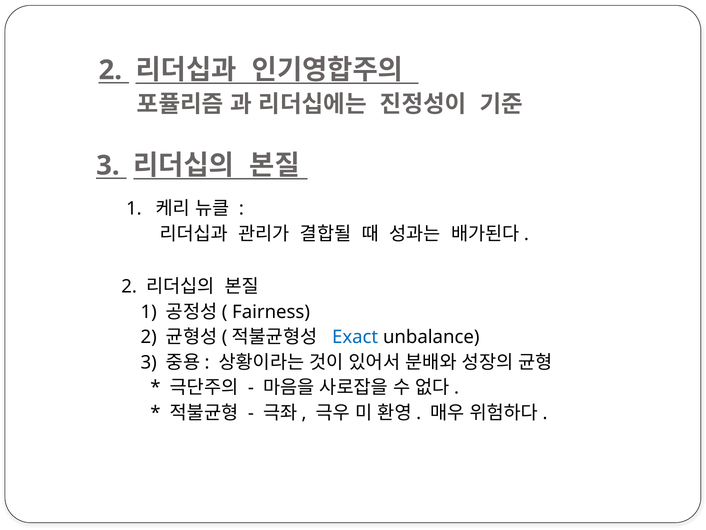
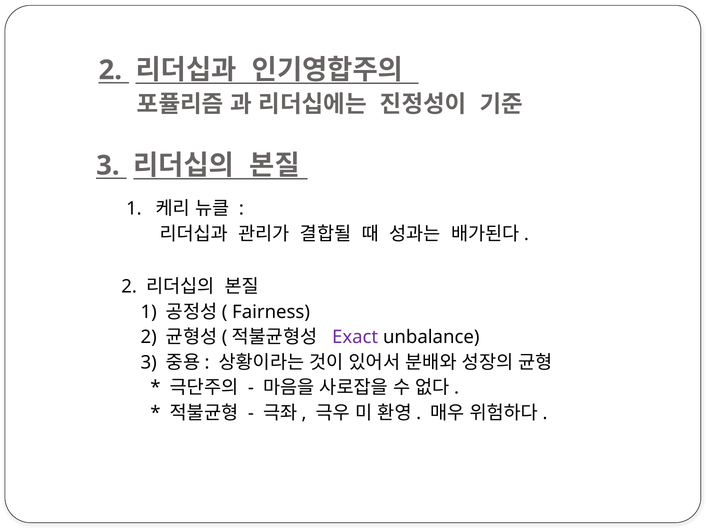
Exact colour: blue -> purple
